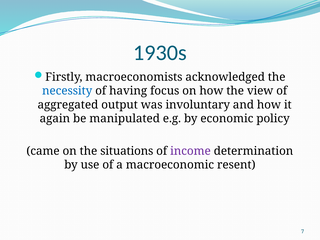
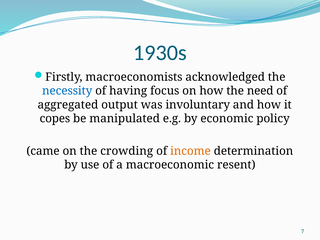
view: view -> need
again: again -> copes
situations: situations -> crowding
income colour: purple -> orange
